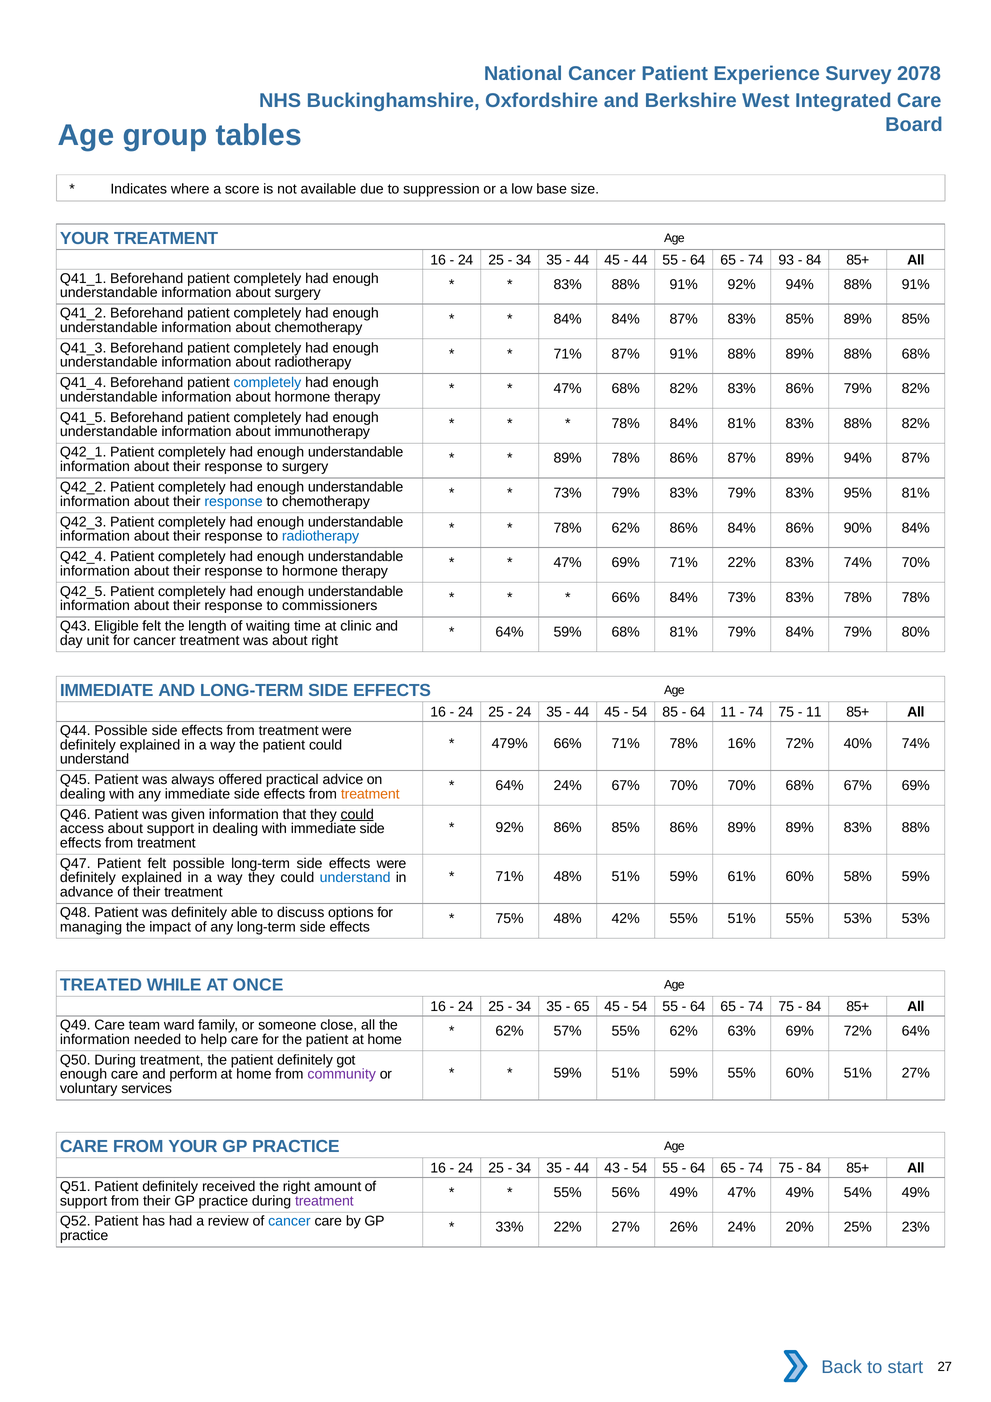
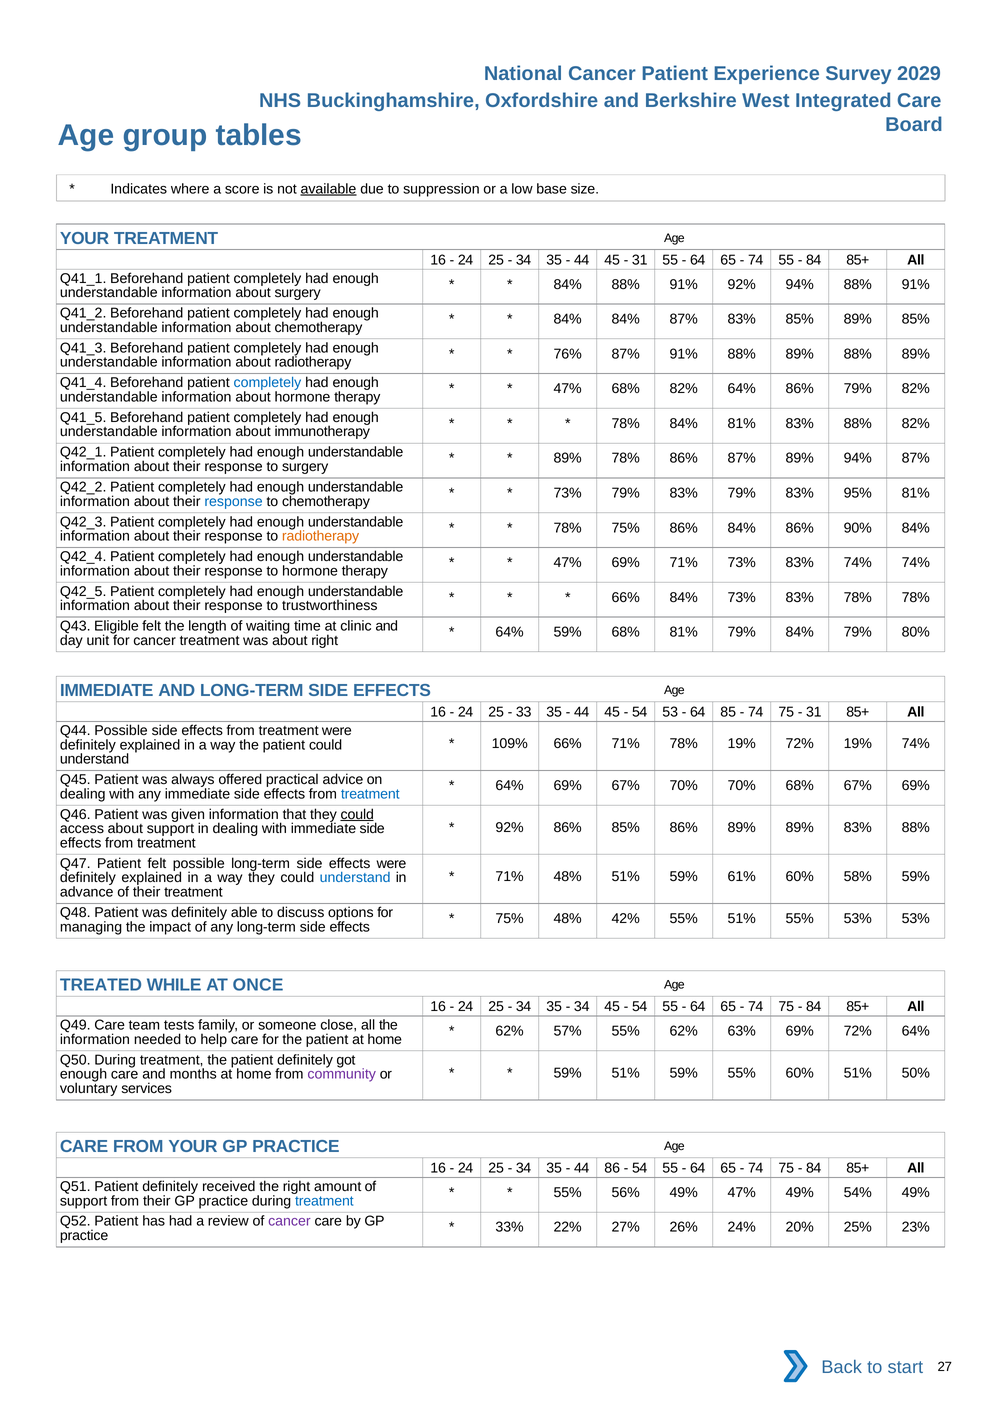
2078: 2078 -> 2029
available underline: none -> present
44 at (640, 260): 44 -> 31
74 93: 93 -> 55
83% at (568, 284): 83% -> 84%
71% at (568, 354): 71% -> 76%
89% 88% 68%: 68% -> 89%
82% 83%: 83% -> 64%
78% 62%: 62% -> 75%
radiotherapy at (321, 536) colour: blue -> orange
71% 22%: 22% -> 73%
74% 70%: 70% -> 74%
commissioners: commissioners -> trustworthiness
24 at (524, 712): 24 -> 33
85: 85 -> 53
64 11: 11 -> 85
11 at (814, 712): 11 -> 31
479%: 479% -> 109%
78% 16%: 16% -> 19%
72% 40%: 40% -> 19%
64% 24%: 24% -> 69%
treatment at (370, 794) colour: orange -> blue
65 at (582, 1007): 65 -> 34
ward: ward -> tests
51% 27%: 27% -> 50%
perform: perform -> months
43: 43 -> 86
treatment at (324, 1201) colour: purple -> blue
cancer at (289, 1222) colour: blue -> purple
